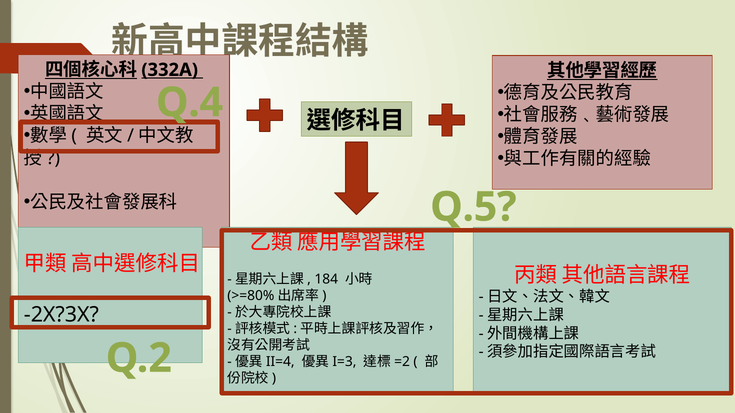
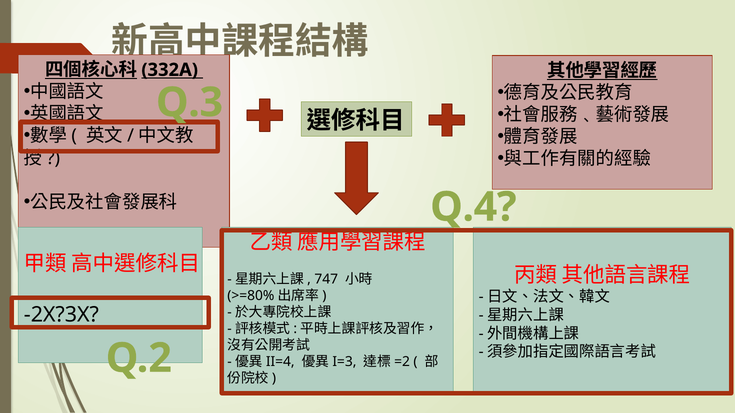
Q.4: Q.4 -> Q.3
Q.5: Q.5 -> Q.4
184: 184 -> 747
